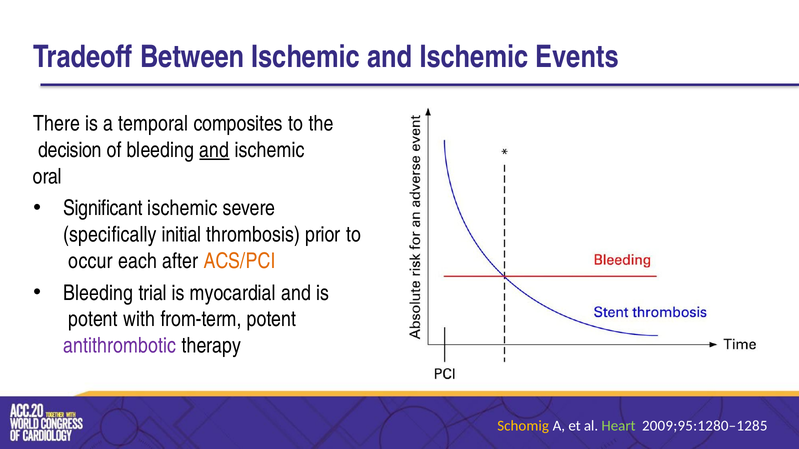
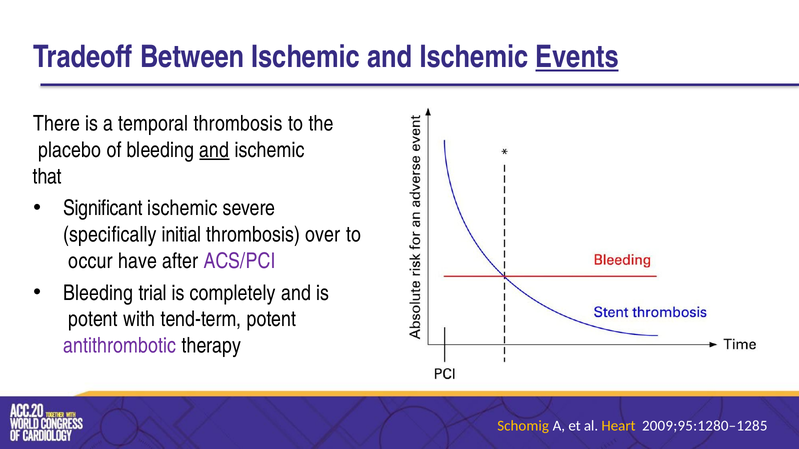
Events underline: none -> present
temporal composites: composites -> thrombosis
decision: decision -> placebo
oral: oral -> that
prior: prior -> over
each: each -> have
ACS/PCI colour: orange -> purple
myocardial: myocardial -> completely
from-term: from-term -> tend-term
Heart colour: light green -> yellow
